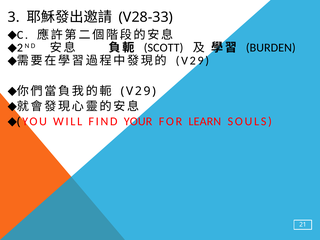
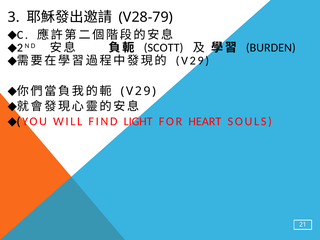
V28-33: V28-33 -> V28-79
YOUR: YOUR -> LIGHT
LEARN: LEARN -> HEART
